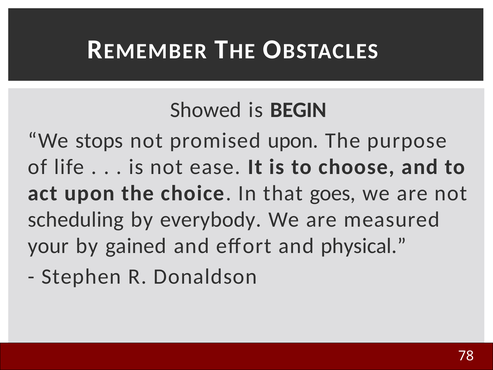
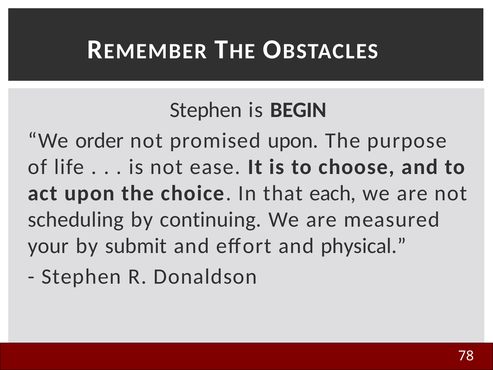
Showed at (206, 110): Showed -> Stephen
stops: stops -> order
goes: goes -> each
everybody: everybody -> continuing
gained: gained -> submit
